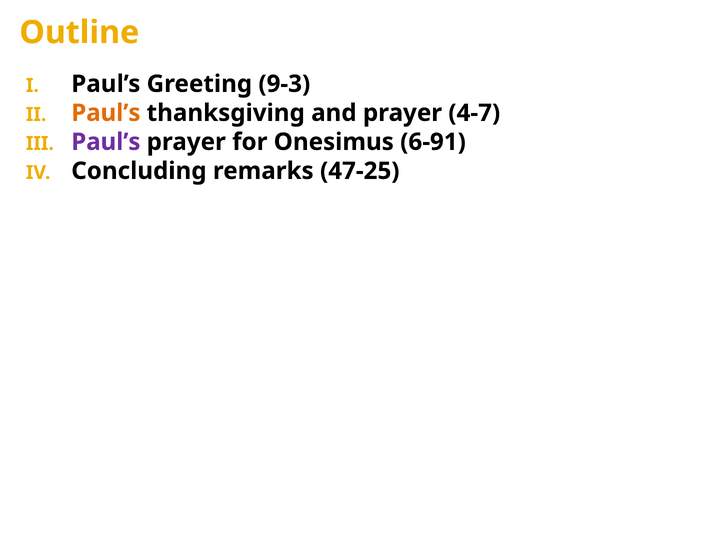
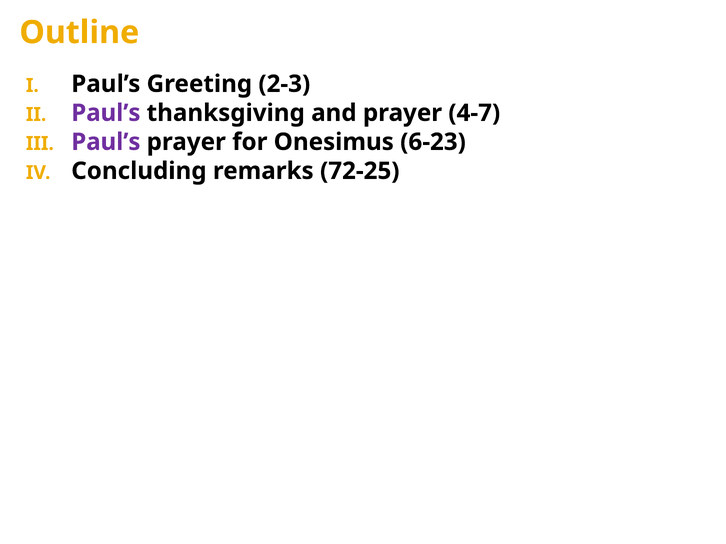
9-3: 9-3 -> 2-3
Paul’s at (106, 113) colour: orange -> purple
6-91: 6-91 -> 6-23
47-25: 47-25 -> 72-25
